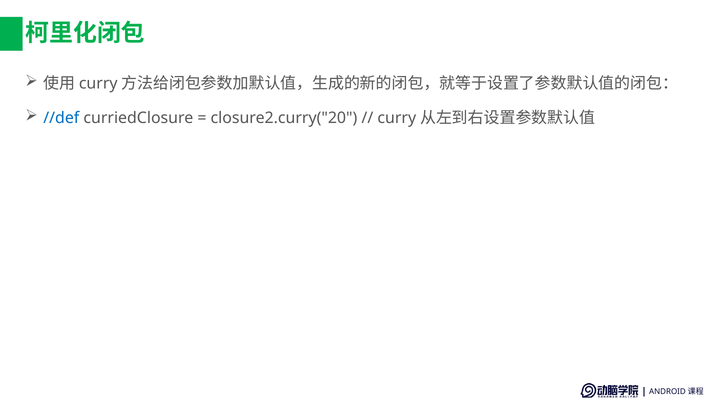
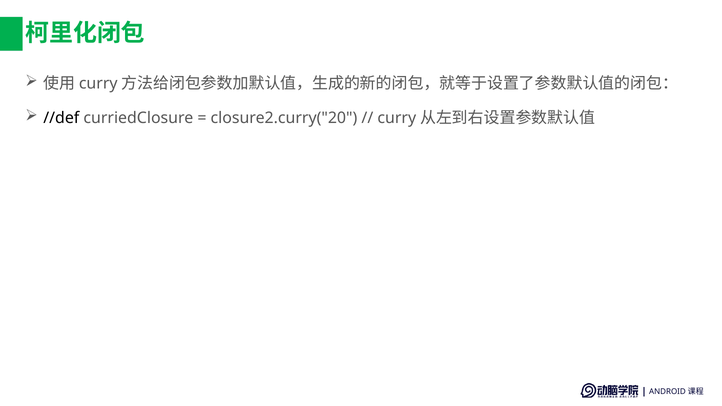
//def colour: blue -> black
